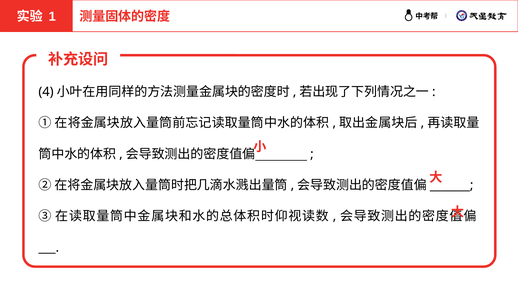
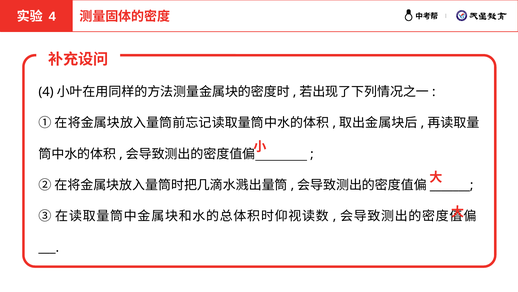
1 at (52, 17): 1 -> 4
